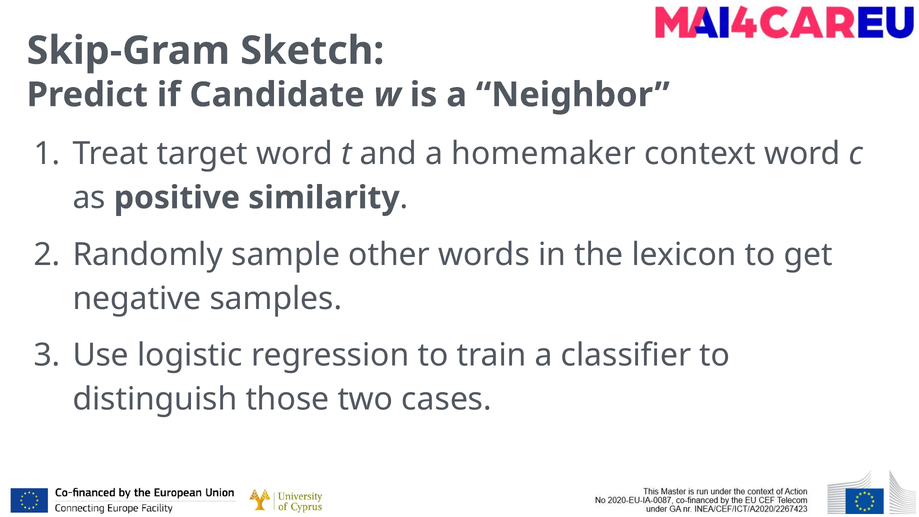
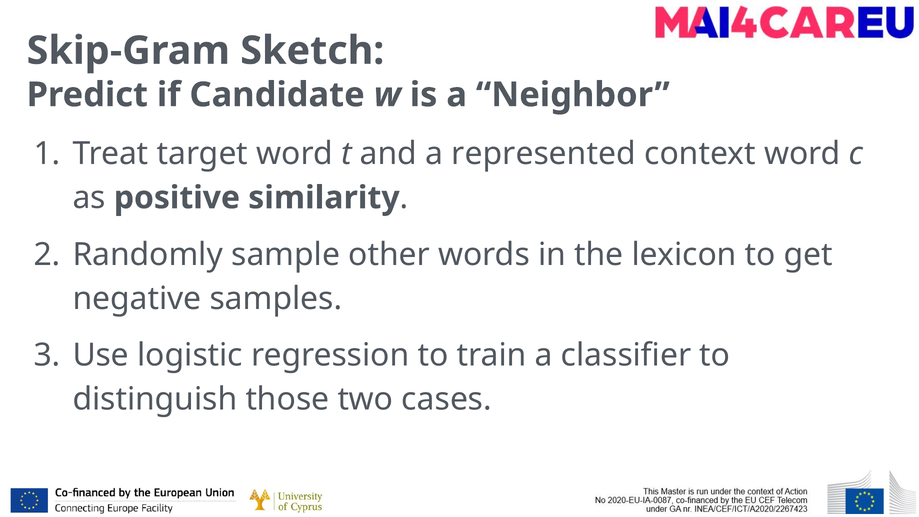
homemaker: homemaker -> represented
